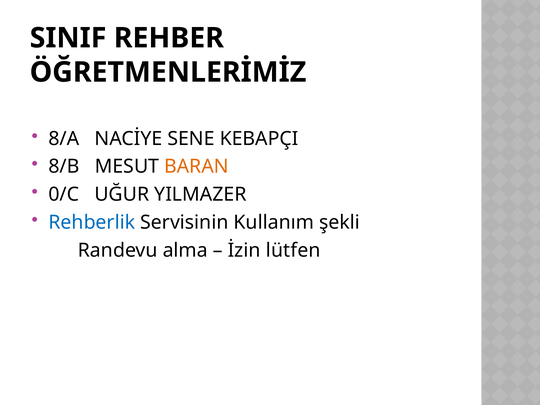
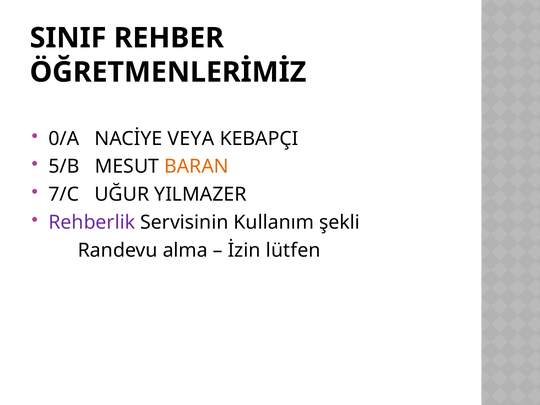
8/A: 8/A -> 0/A
SENE: SENE -> VEYA
8/B: 8/B -> 5/B
0/C: 0/C -> 7/C
Rehberlik colour: blue -> purple
